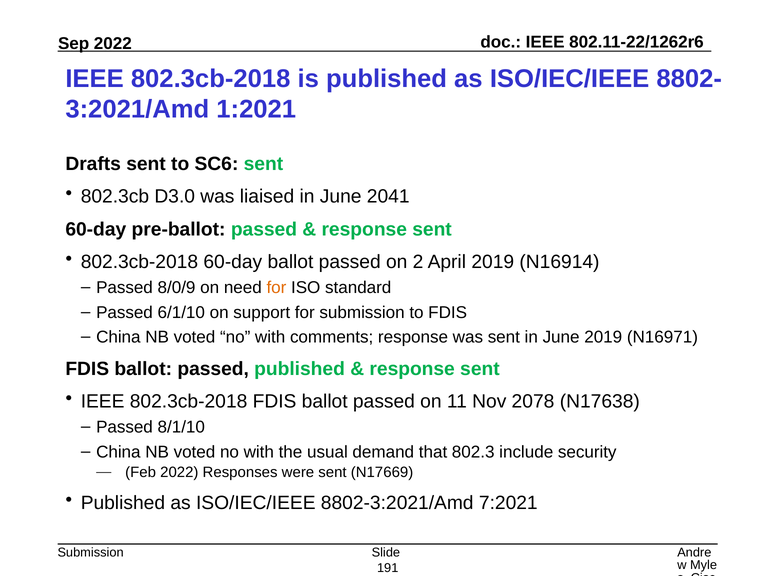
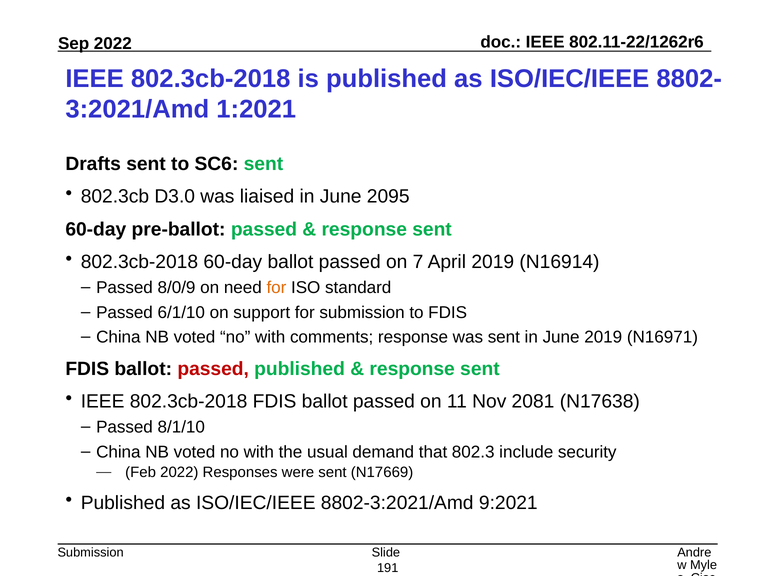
2041: 2041 -> 2095
2: 2 -> 7
passed at (213, 369) colour: black -> red
2078: 2078 -> 2081
7:2021: 7:2021 -> 9:2021
